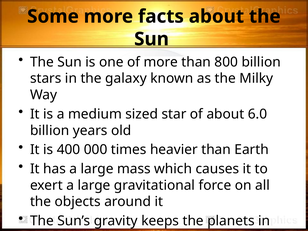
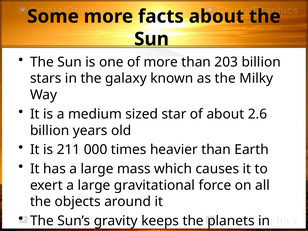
800: 800 -> 203
6.0: 6.0 -> 2.6
400: 400 -> 211
